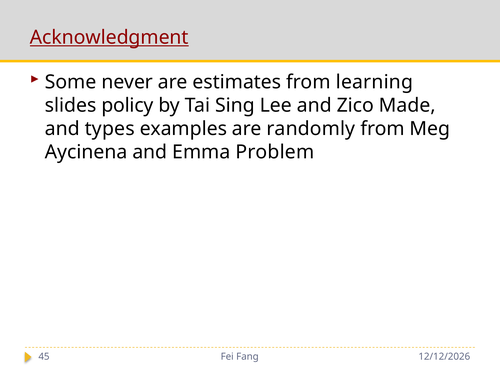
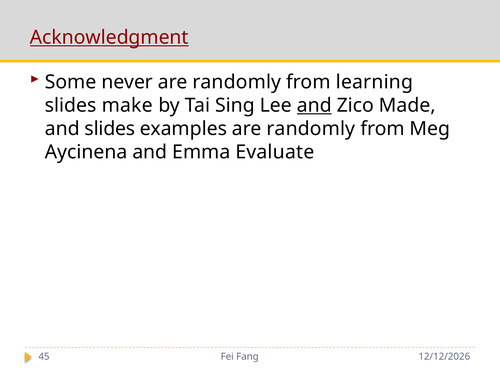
estimates at (237, 82): estimates -> randomly
policy: policy -> make
and at (314, 106) underline: none -> present
and types: types -> slides
Problem: Problem -> Evaluate
